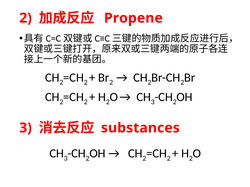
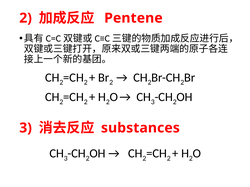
Propene: Propene -> Pentene
